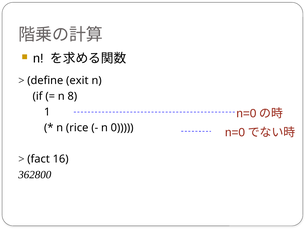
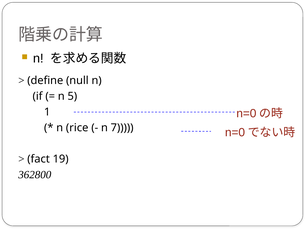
exit: exit -> null
8: 8 -> 5
0: 0 -> 7
16: 16 -> 19
